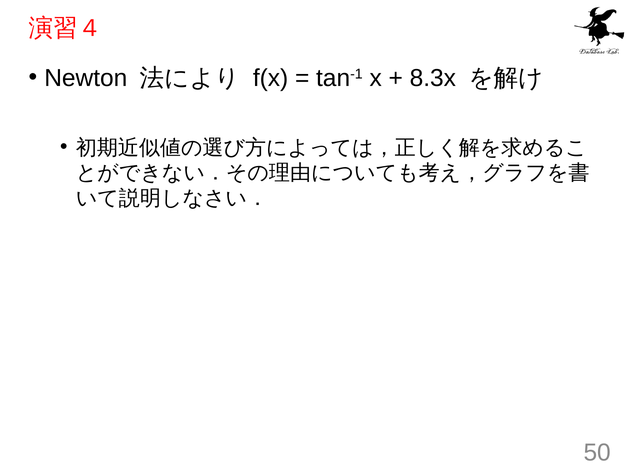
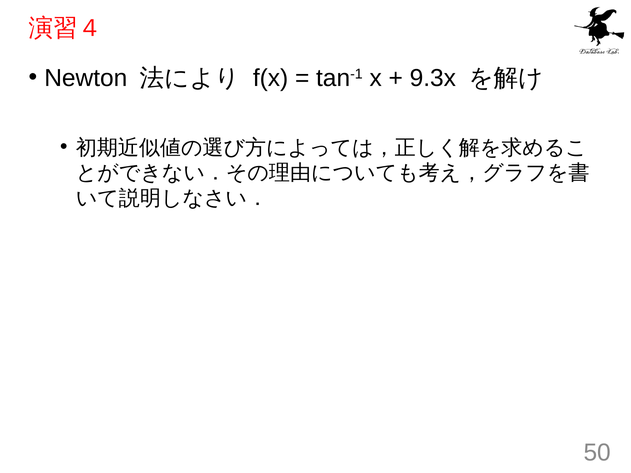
8.3x: 8.3x -> 9.3x
